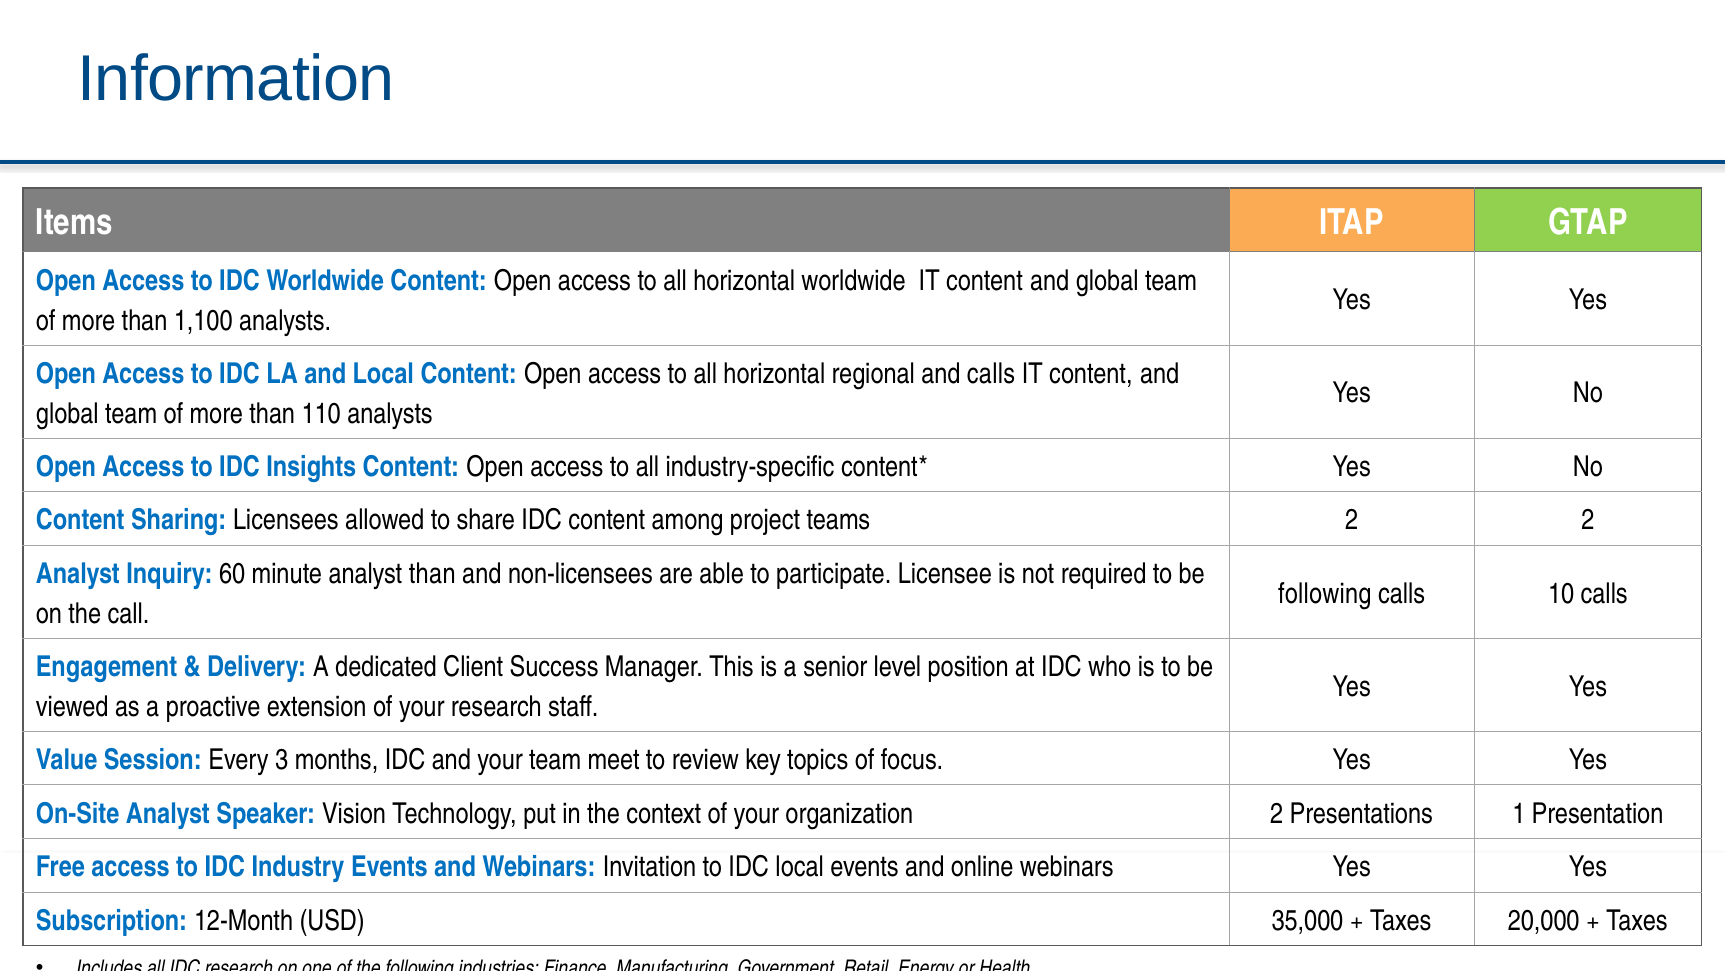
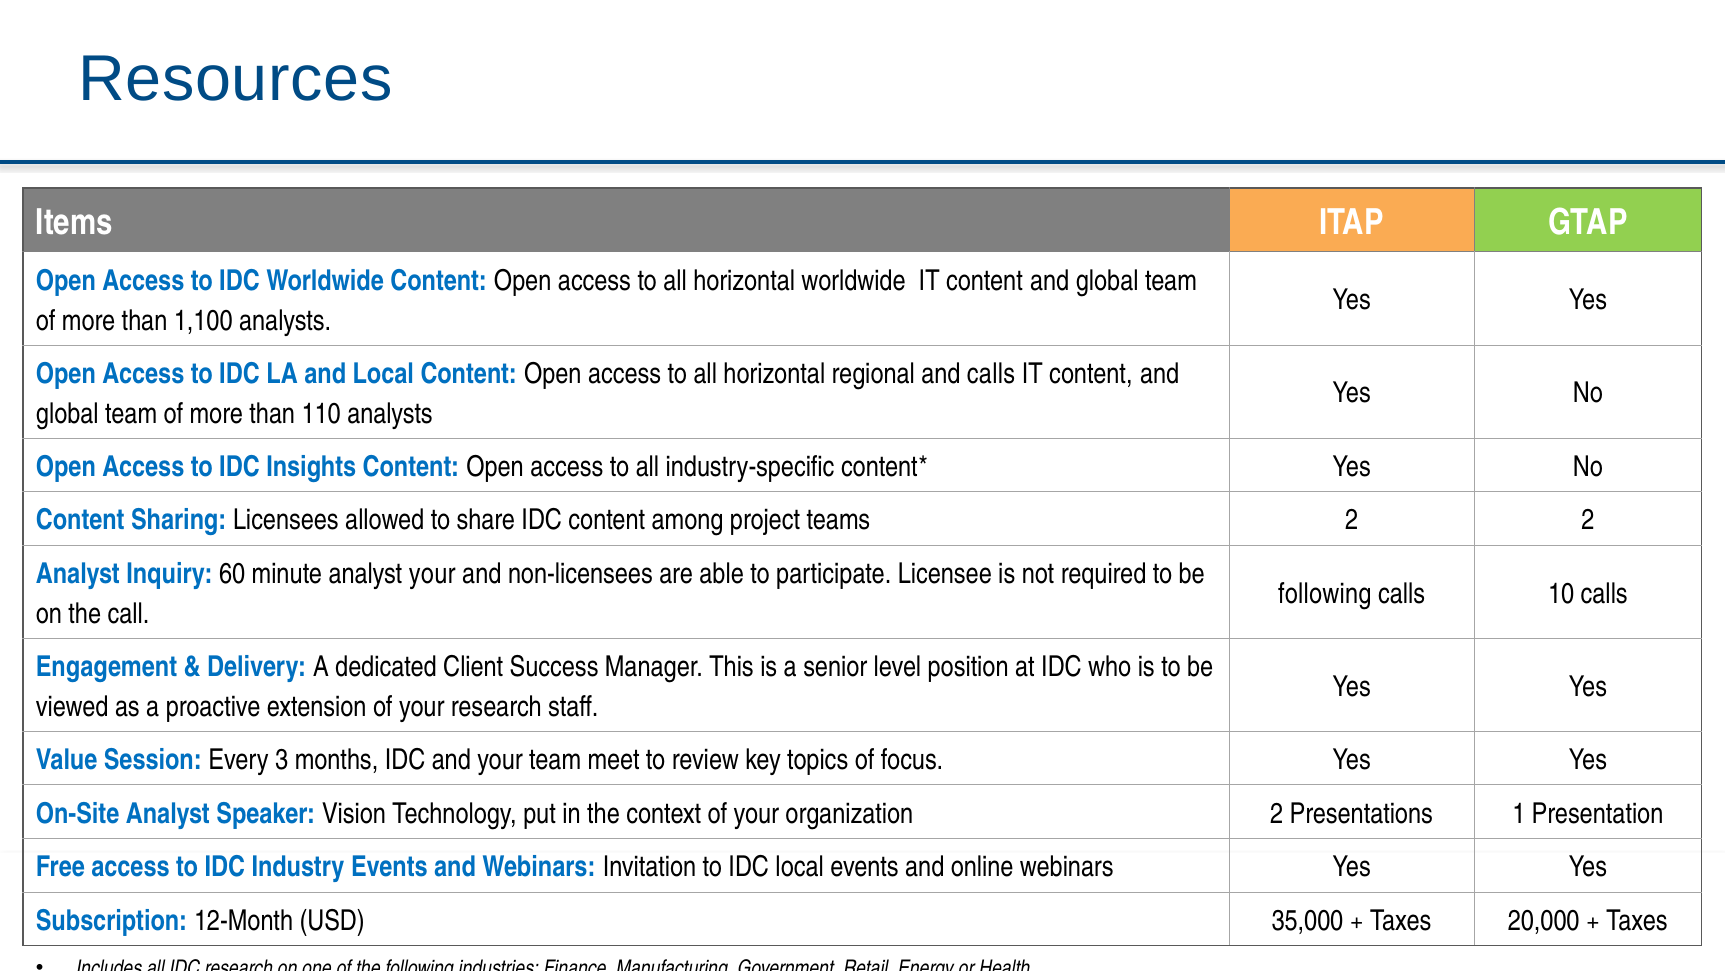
Information: Information -> Resources
analyst than: than -> your
